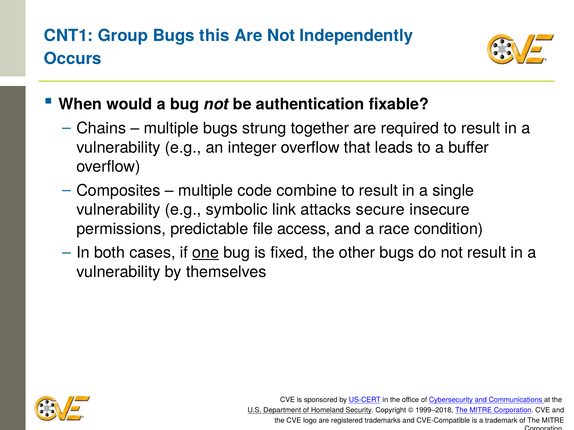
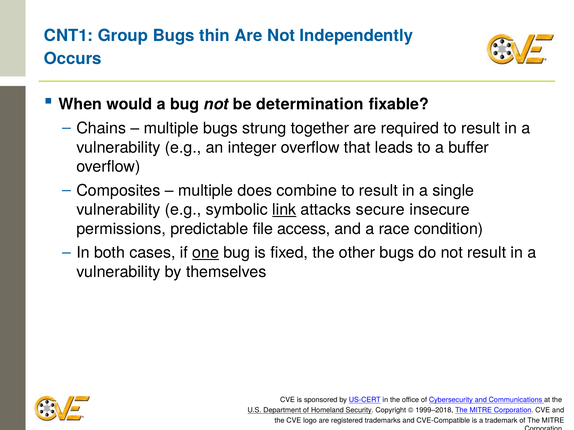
this: this -> thin
authentication: authentication -> determination
code: code -> does
link underline: none -> present
